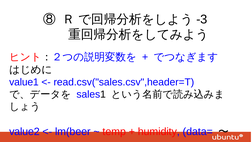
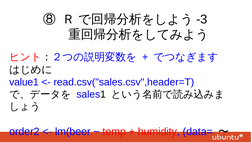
value2: value2 -> order2
